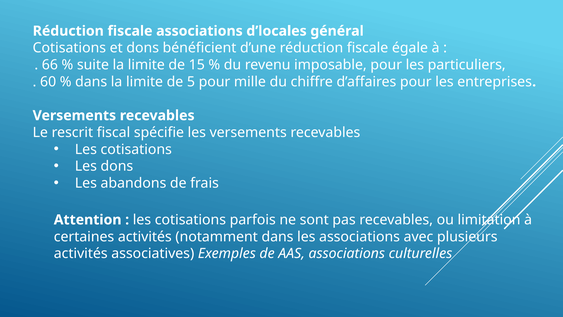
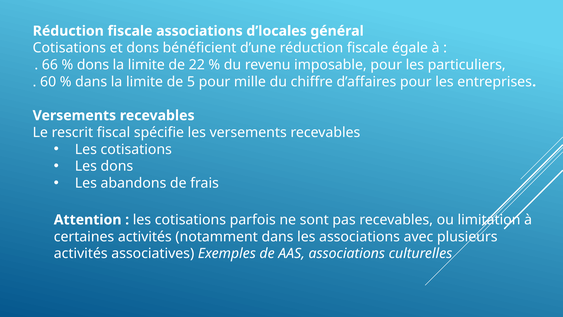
suite at (93, 65): suite -> dons
15: 15 -> 22
